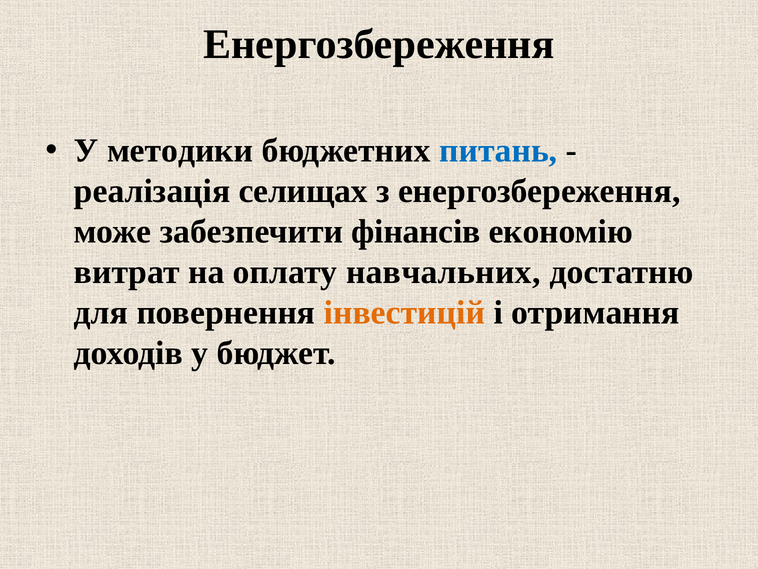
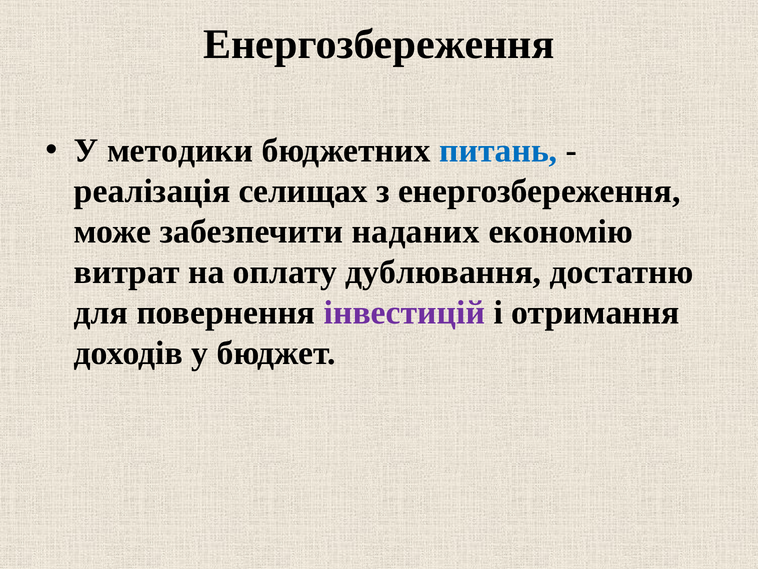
фінансів: фінансів -> наданих
навчальних: навчальних -> дублювання
інвестицій colour: orange -> purple
